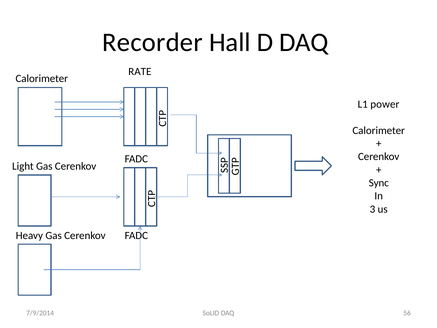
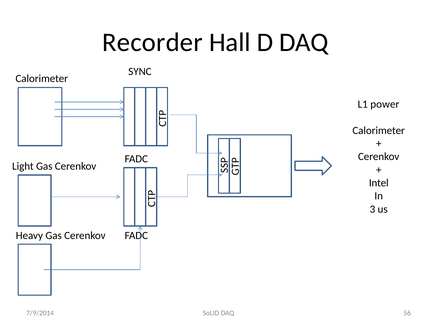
RATE: RATE -> SYNC
Sync: Sync -> Intel
